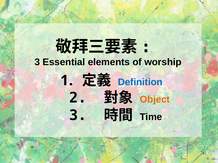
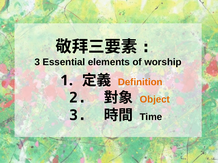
Definition colour: blue -> orange
